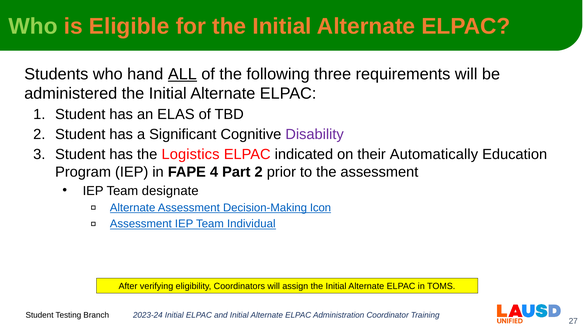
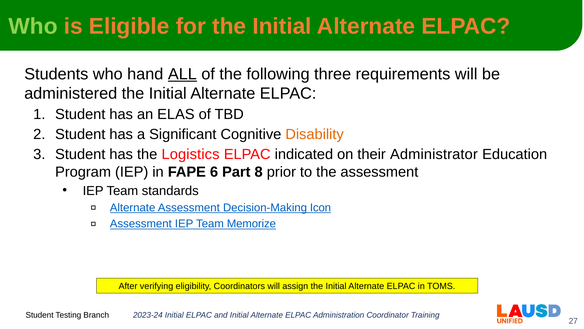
Disability colour: purple -> orange
Automatically: Automatically -> Administrator
4: 4 -> 6
Part 2: 2 -> 8
designate: designate -> standards
Individual: Individual -> Memorize
